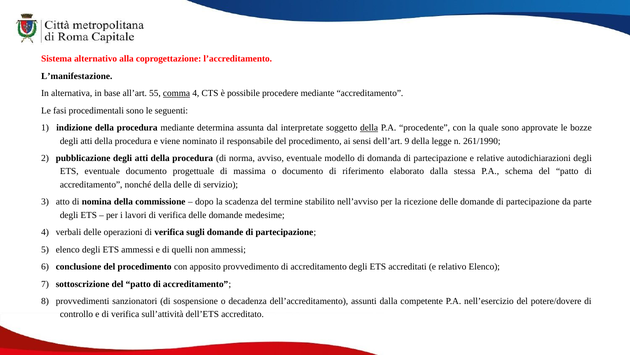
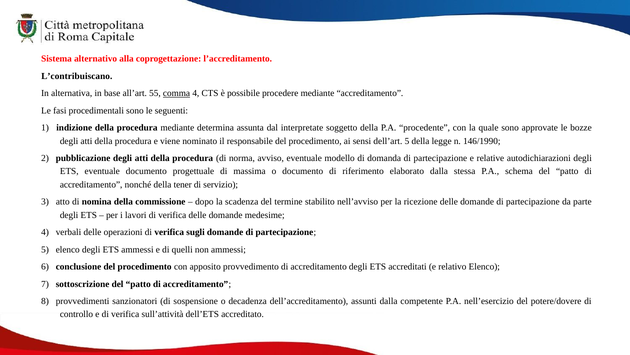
L’manifestazione: L’manifestazione -> L’contribuiscano
della at (369, 128) underline: present -> none
dell’art 9: 9 -> 5
261/1990: 261/1990 -> 146/1990
della delle: delle -> tener
